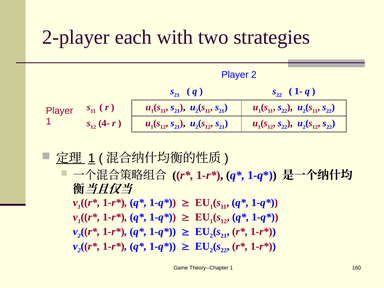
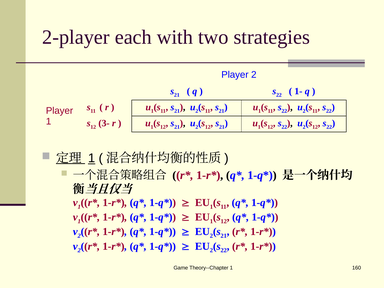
4-: 4- -> 3-
